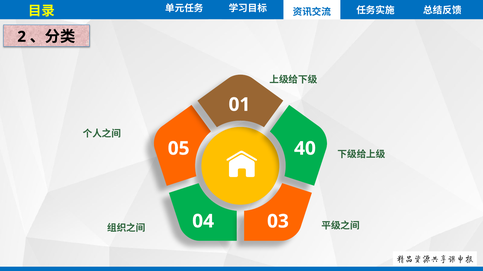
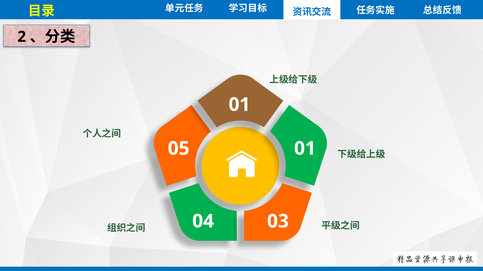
05 40: 40 -> 01
